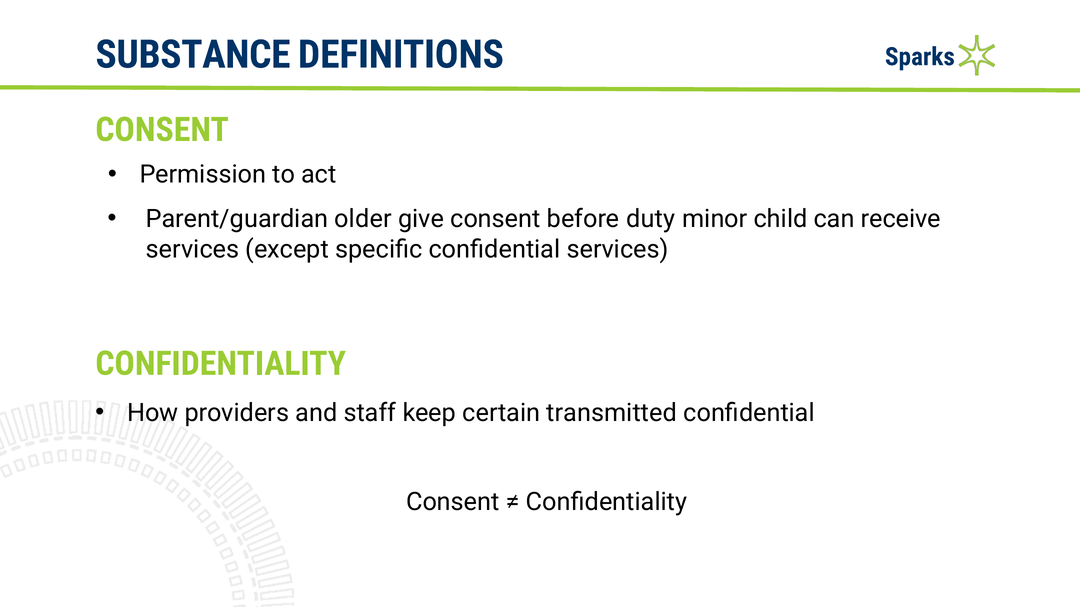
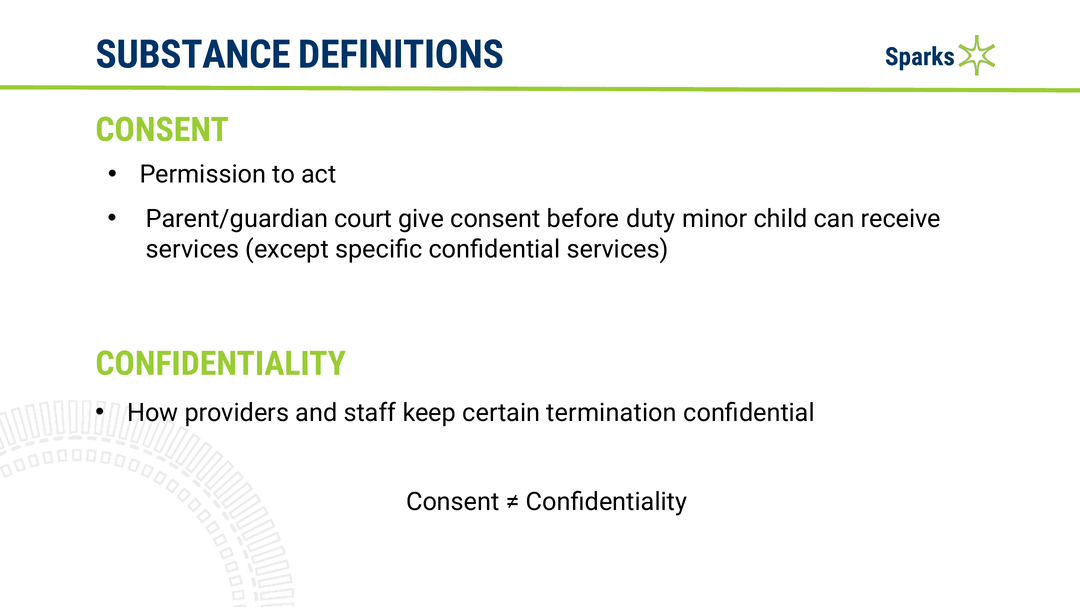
older: older -> court
transmitted: transmitted -> termination
